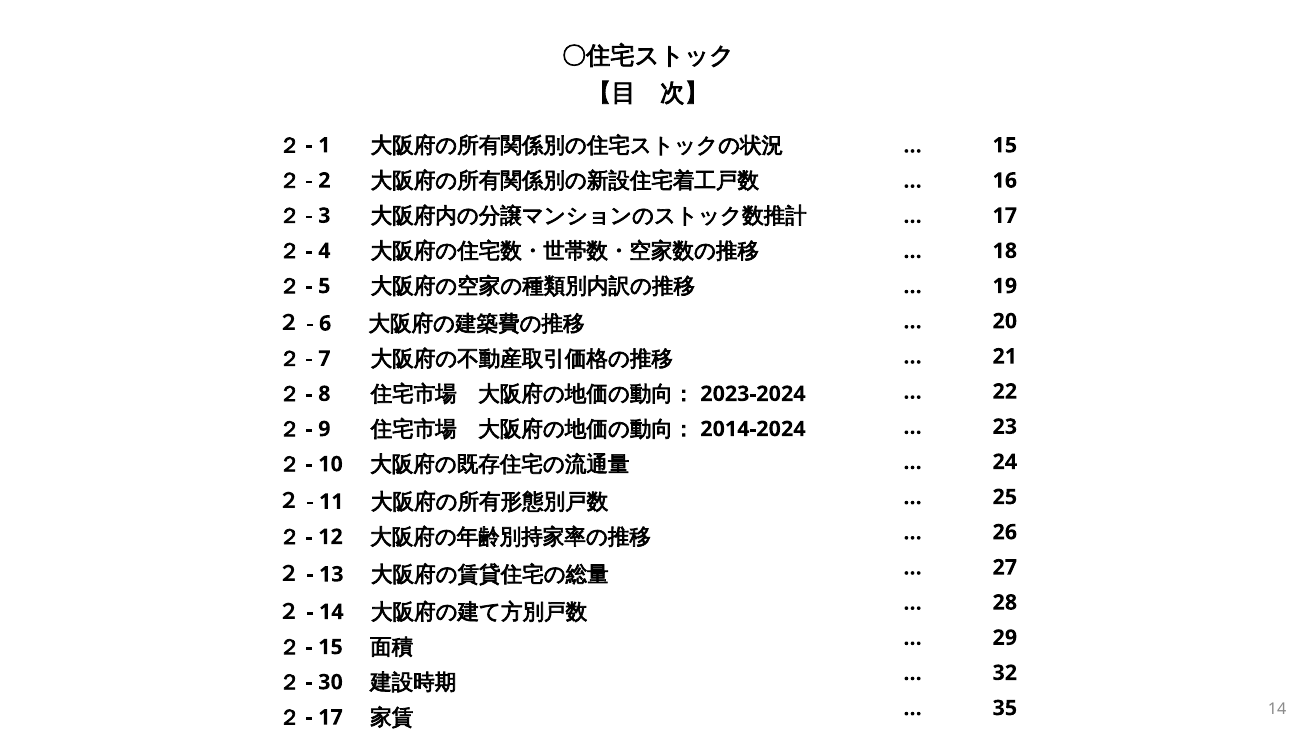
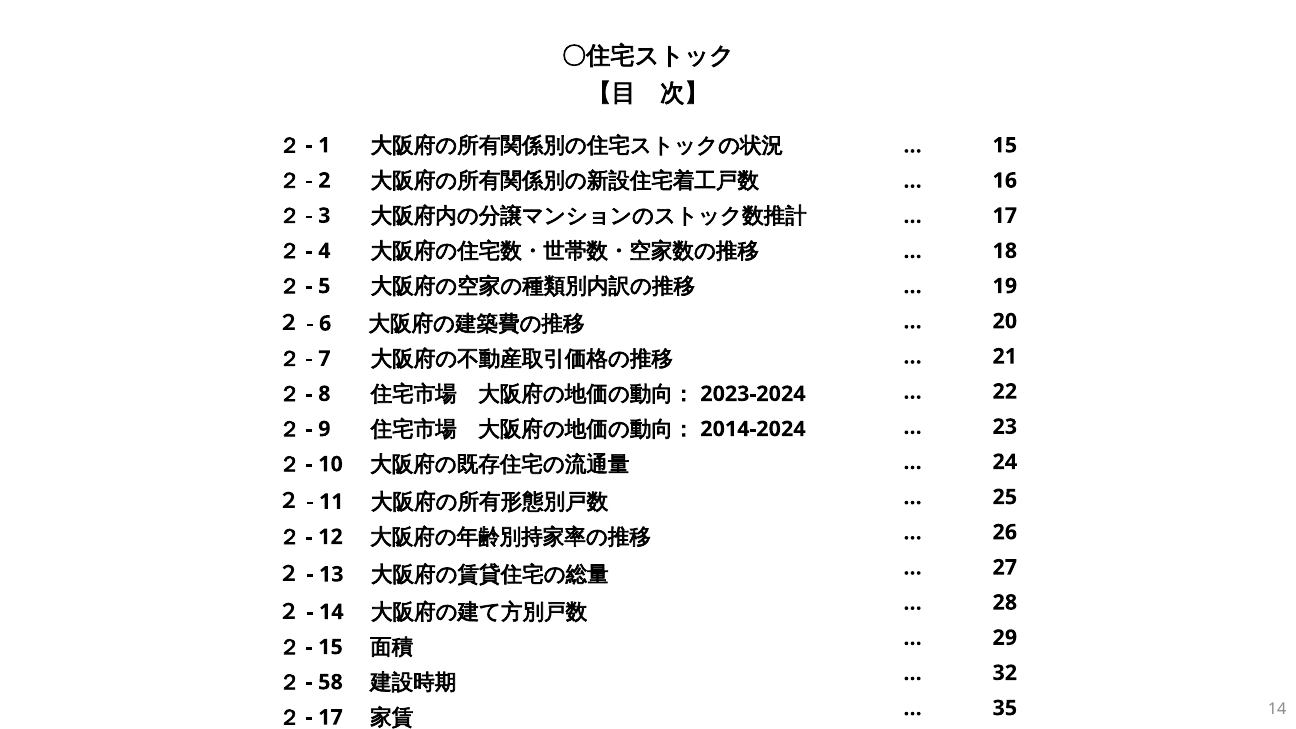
30: 30 -> 58
